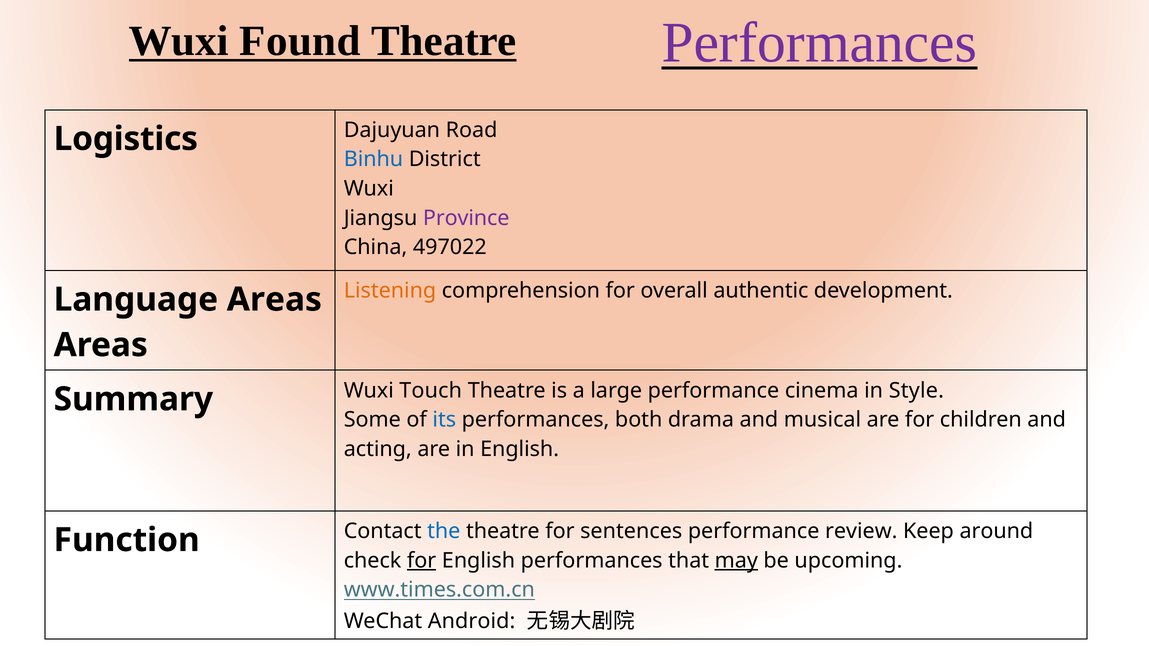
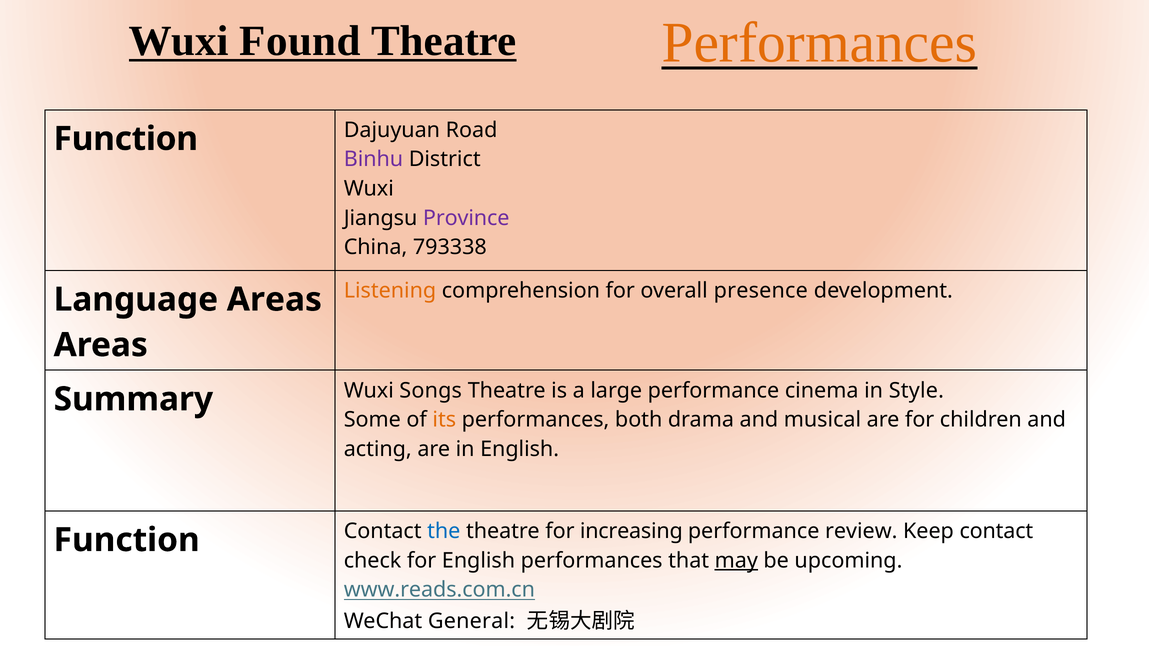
Performances at (819, 43) colour: purple -> orange
Logistics at (126, 139): Logistics -> Function
Binhu colour: blue -> purple
497022: 497022 -> 793338
authentic: authentic -> presence
Touch: Touch -> Songs
its colour: blue -> orange
sentences: sentences -> increasing
Keep around: around -> contact
for at (422, 561) underline: present -> none
www.times.com.cn: www.times.com.cn -> www.reads.com.cn
Android: Android -> General
